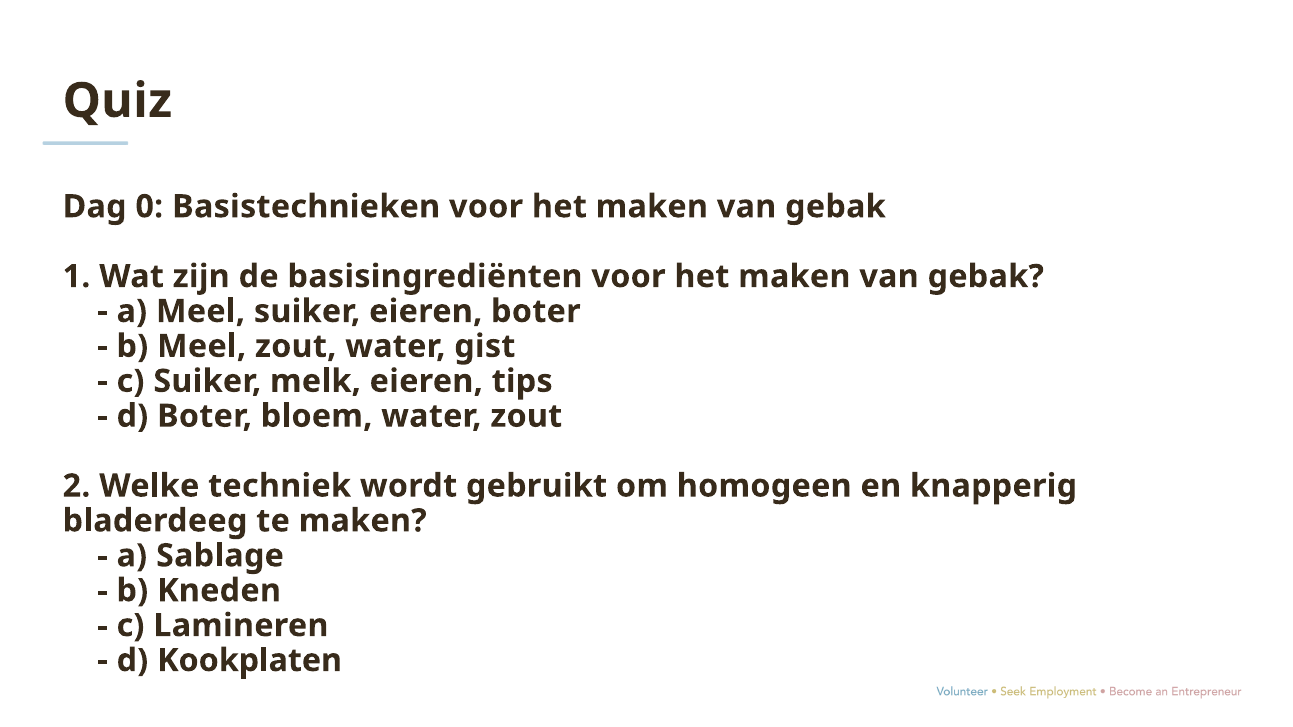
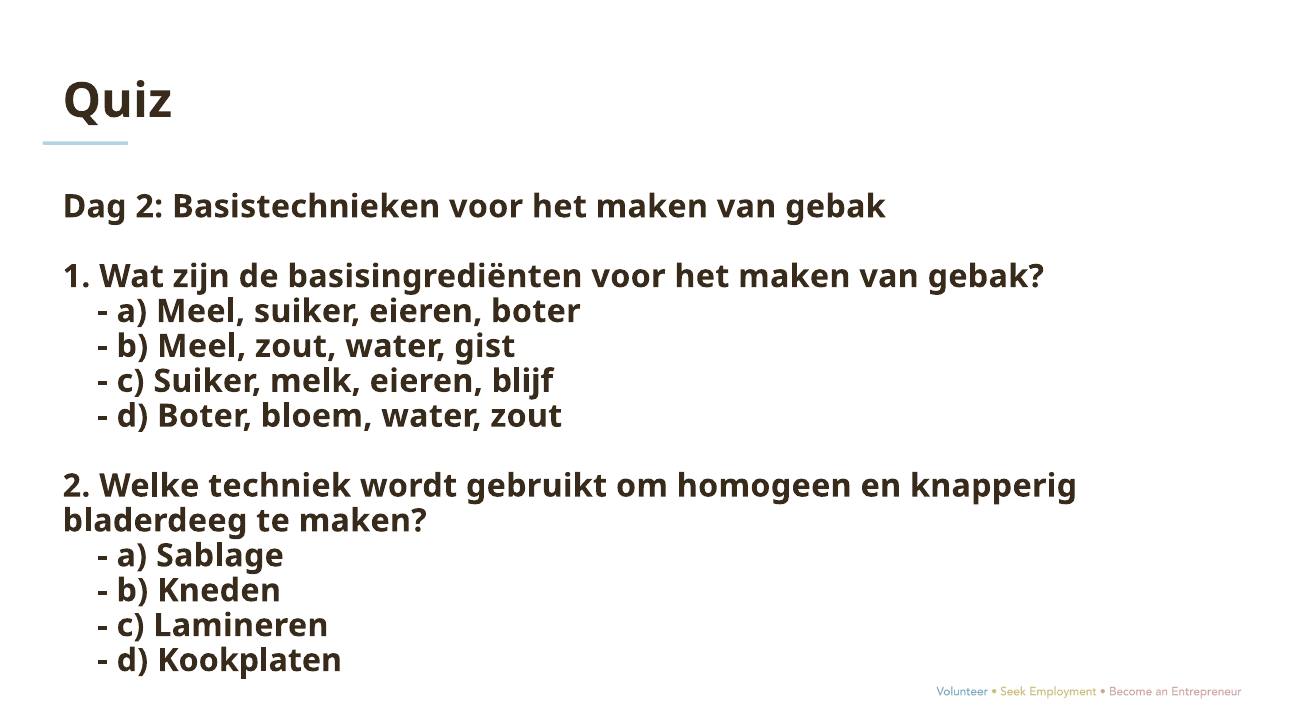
Dag 0: 0 -> 2
tips: tips -> blijf
